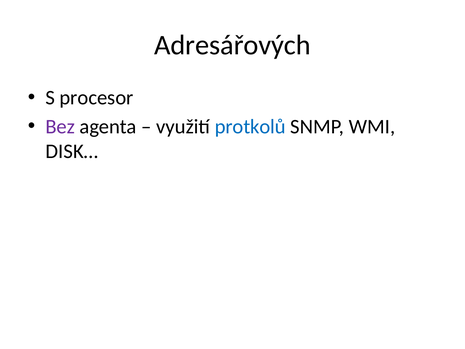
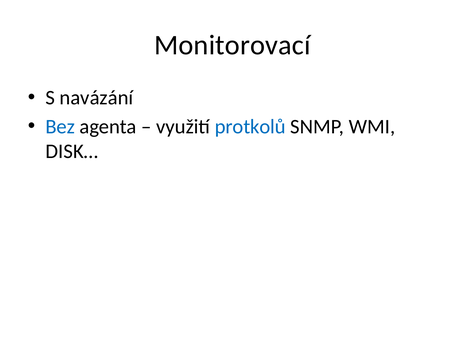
Adresářových: Adresářových -> Monitorovací
procesor: procesor -> navázání
Bez colour: purple -> blue
